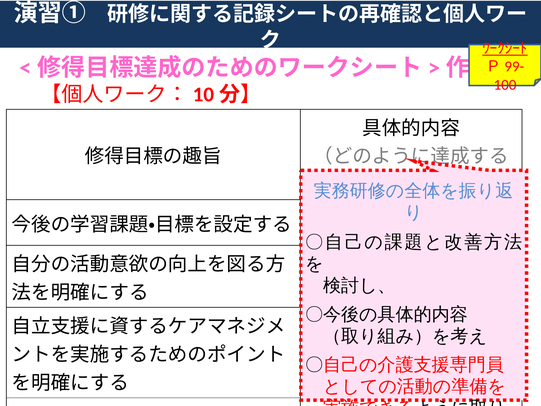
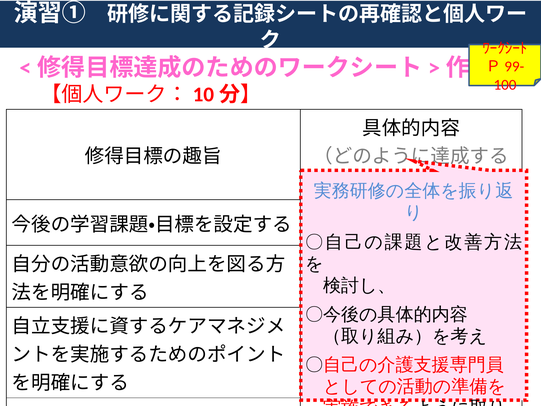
ﾜｰｸｼｰﾄ underline: present -> none
